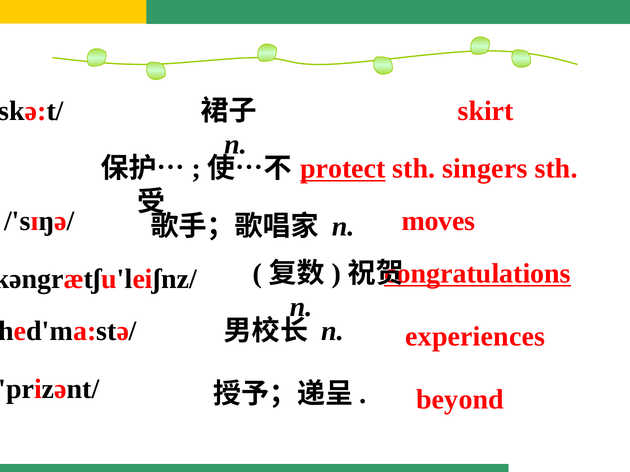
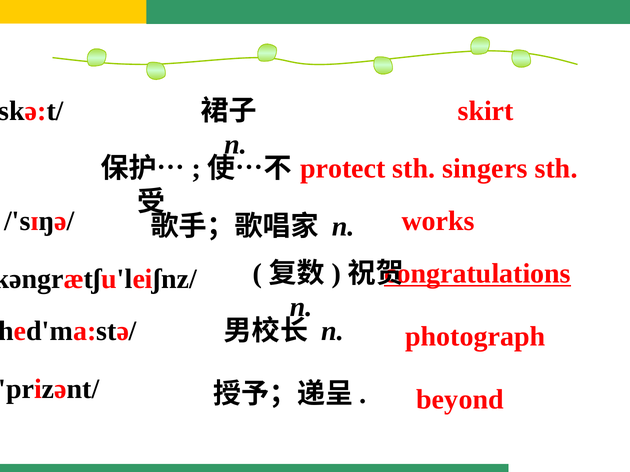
protect underline: present -> none
moves: moves -> works
experiences: experiences -> photograph
